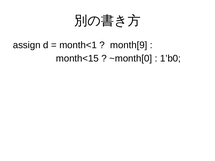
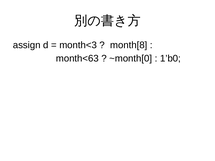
month<1: month<1 -> month<3
month[9: month[9 -> month[8
month<15: month<15 -> month<63
